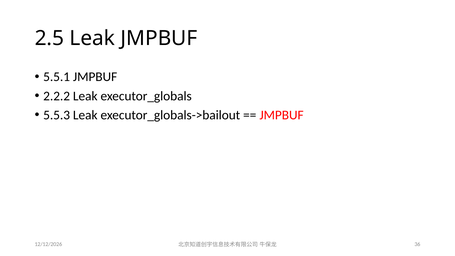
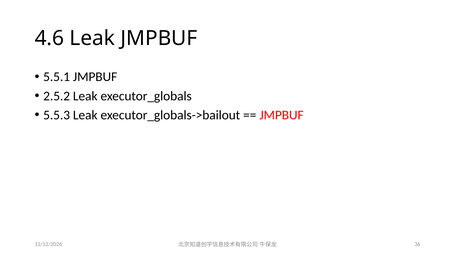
2.5: 2.5 -> 4.6
2.2.2: 2.2.2 -> 2.5.2
